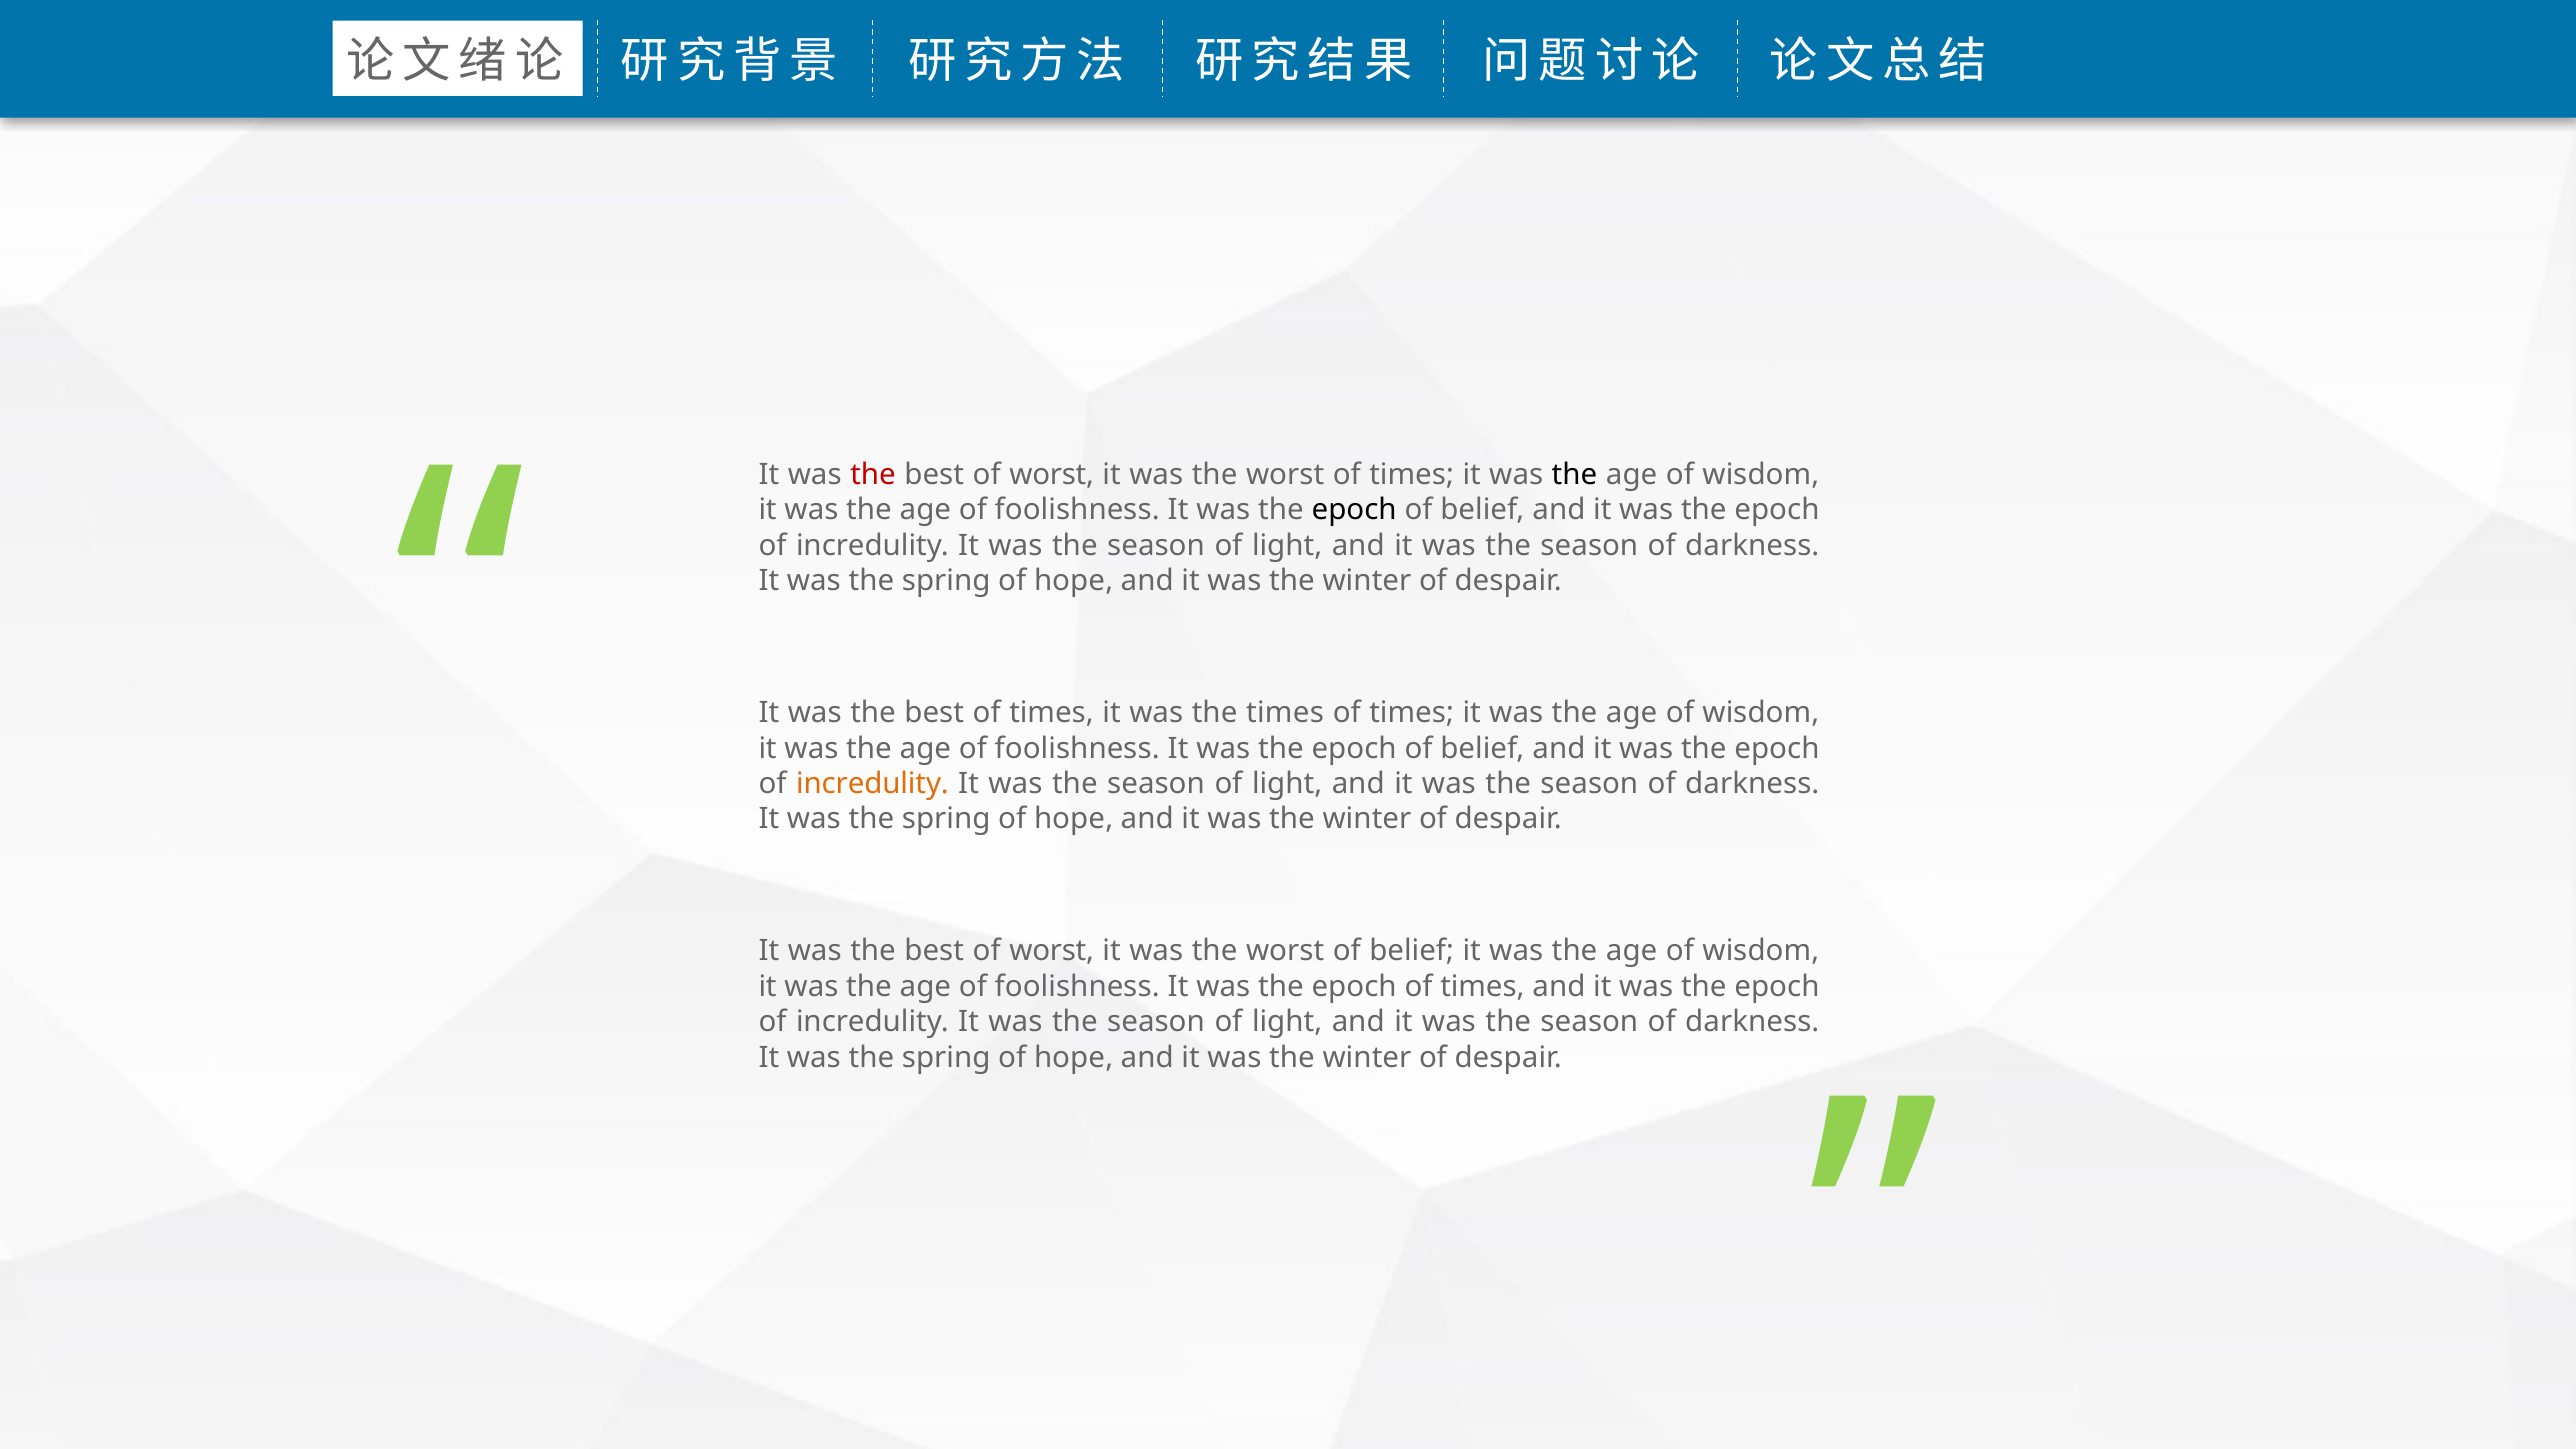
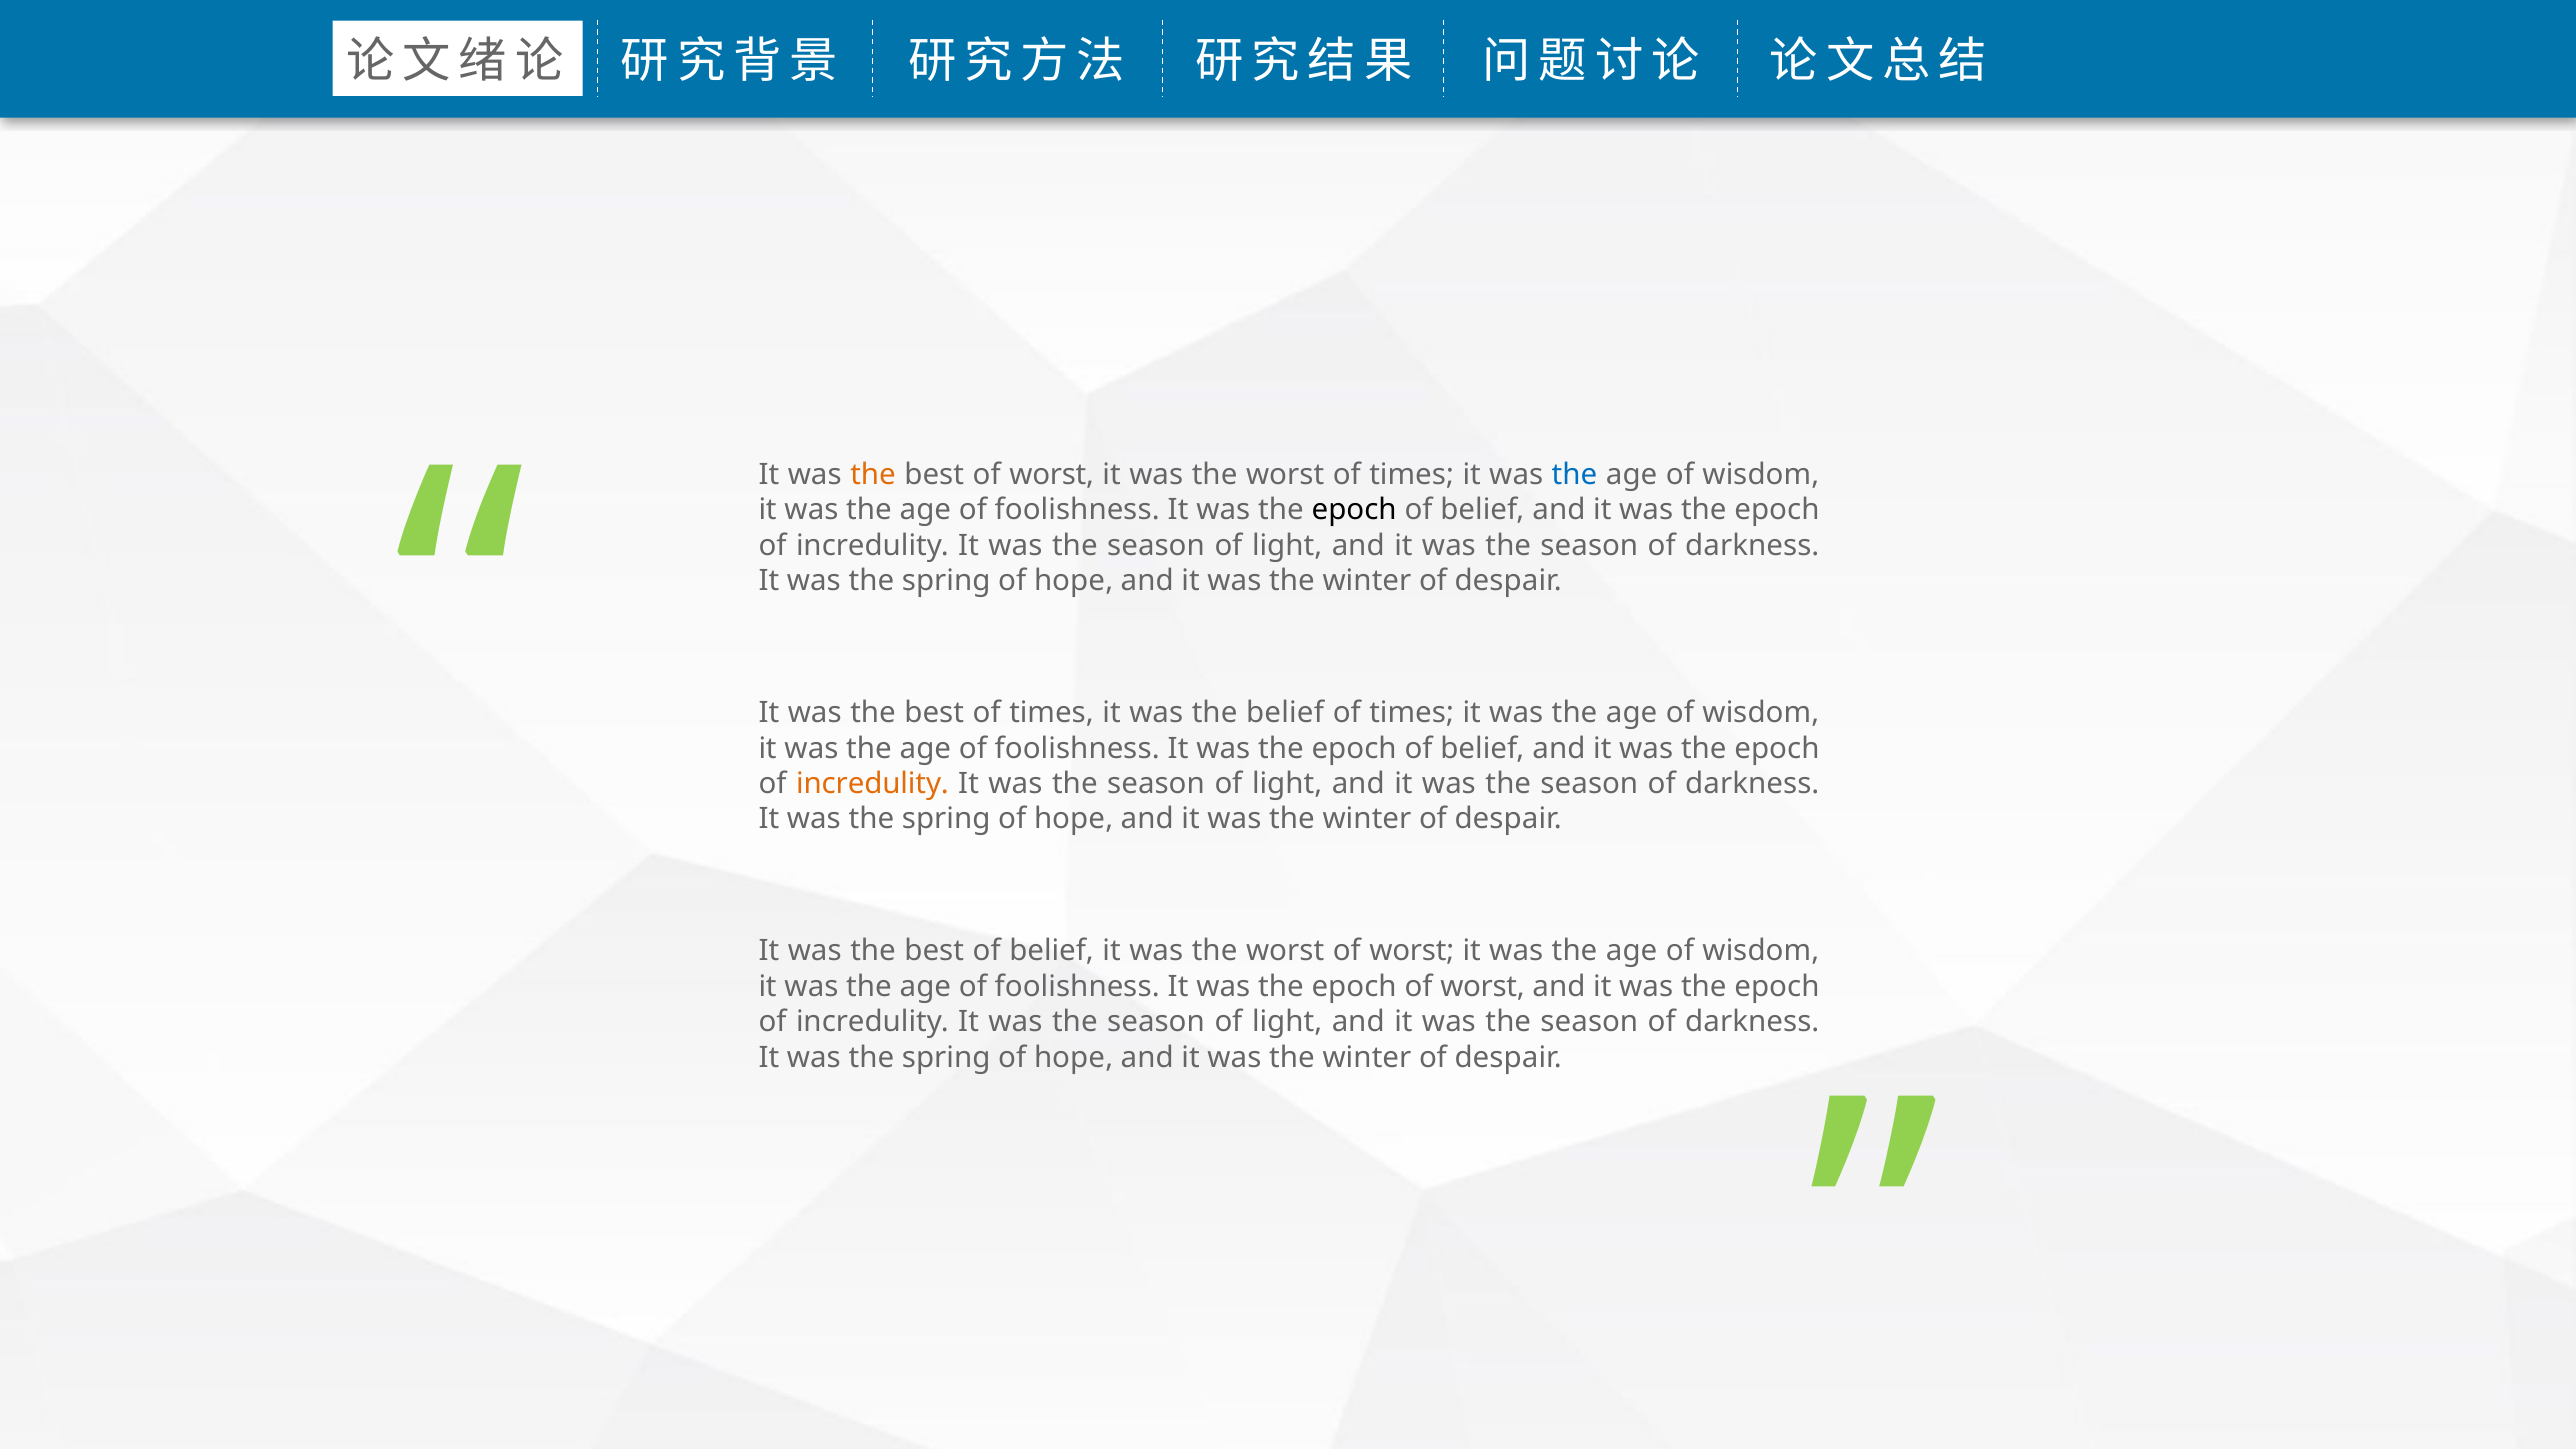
the at (873, 475) colour: red -> orange
the at (1575, 475) colour: black -> blue
the times: times -> belief
worst at (1052, 951): worst -> belief
worst of belief: belief -> worst
epoch of times: times -> worst
